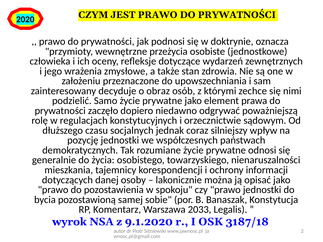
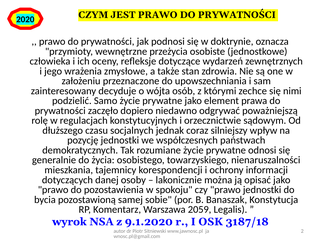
obraz: obraz -> wójta
2033: 2033 -> 2059
